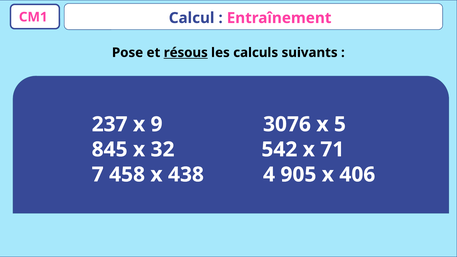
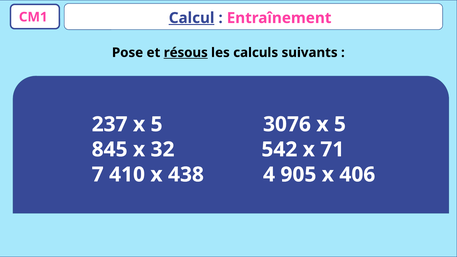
Calcul underline: none -> present
237 x 9: 9 -> 5
458: 458 -> 410
